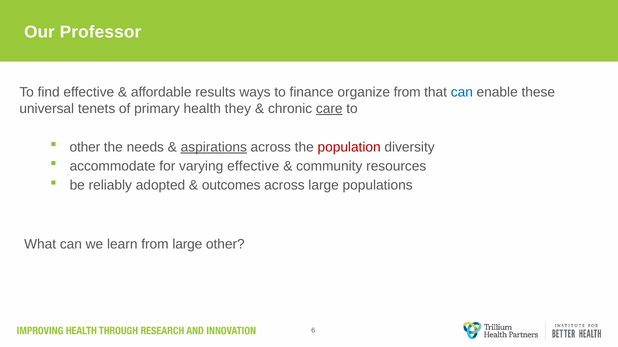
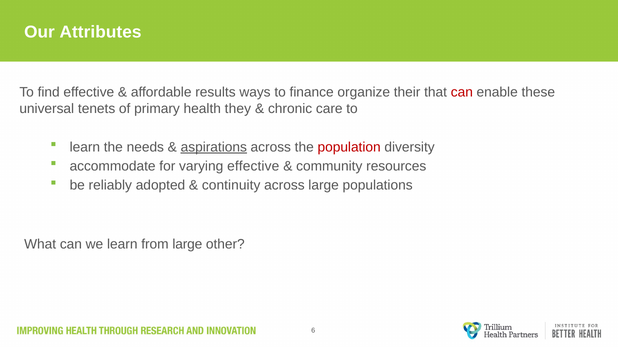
Professor: Professor -> Attributes
organize from: from -> their
can at (462, 92) colour: blue -> red
care underline: present -> none
other at (85, 147): other -> learn
outcomes: outcomes -> continuity
